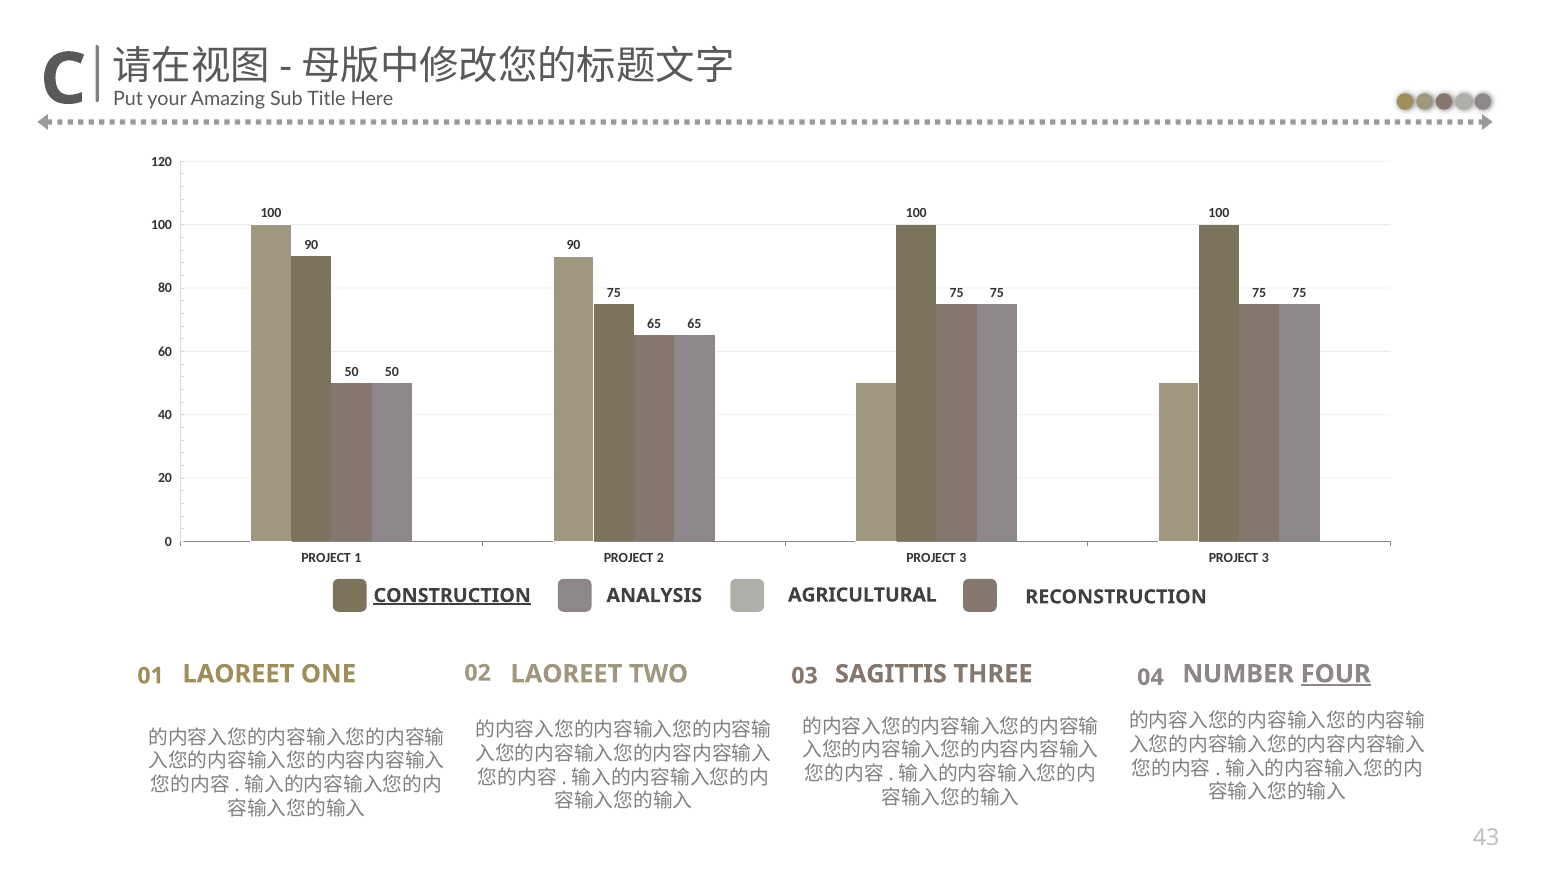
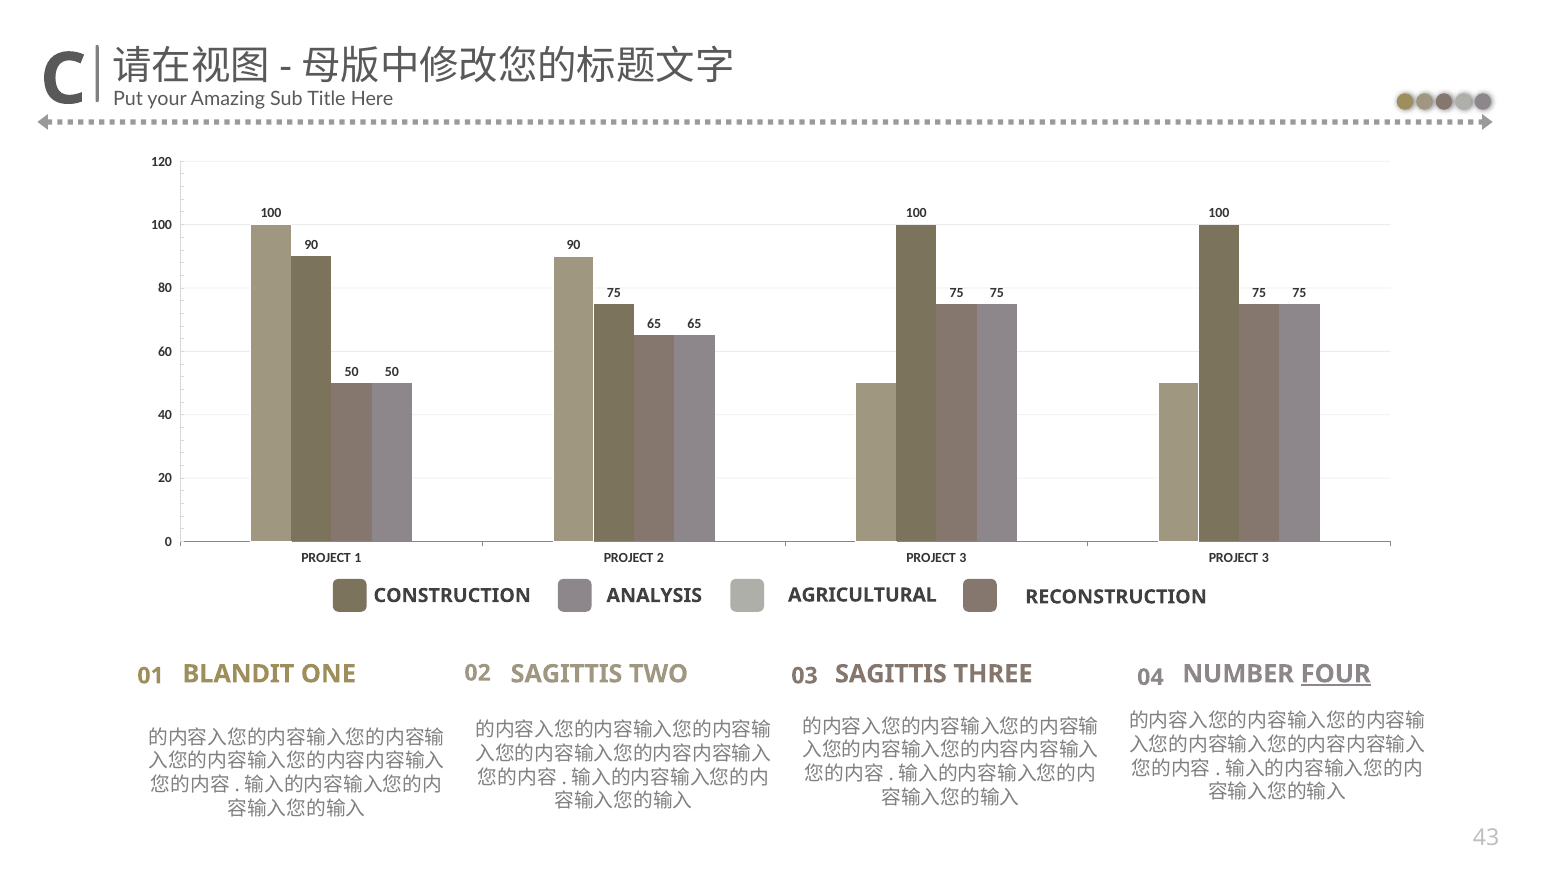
CONSTRUCTION underline: present -> none
LAOREET at (238, 673): LAOREET -> BLANDIT
01 LAOREET: LAOREET -> SAGITTIS
